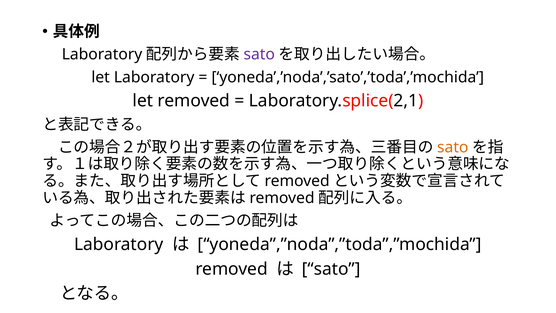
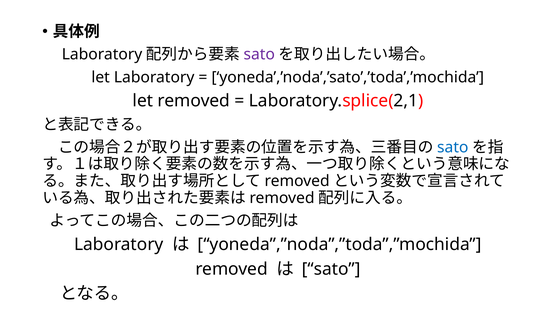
sato at (453, 147) colour: orange -> blue
